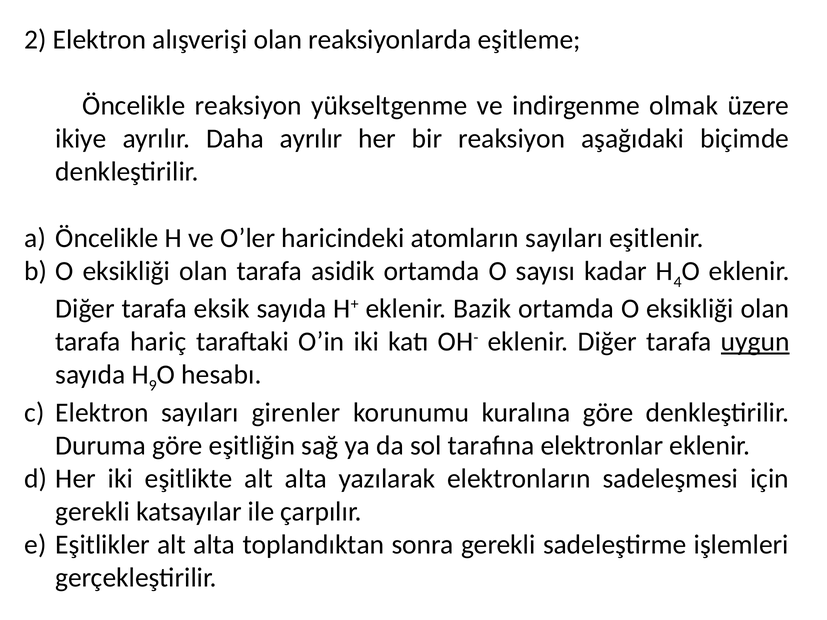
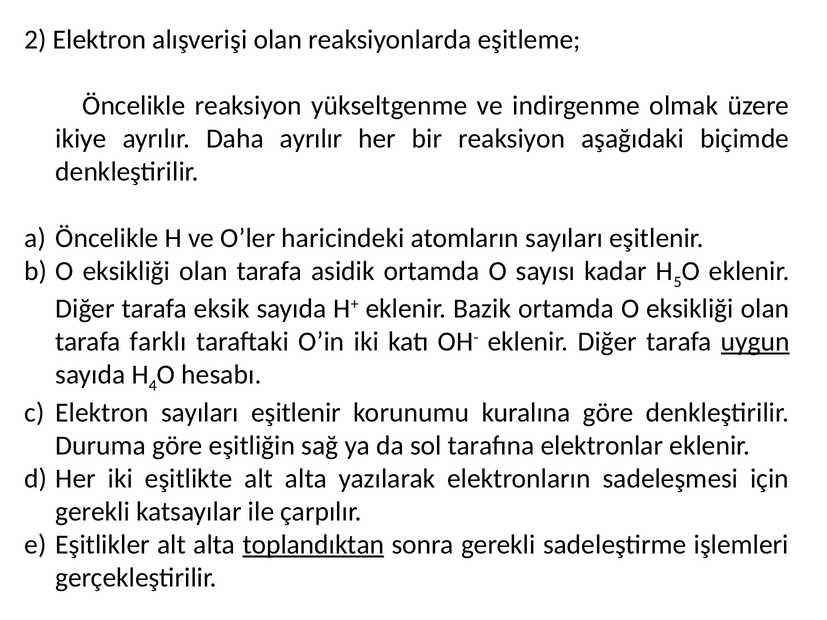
4: 4 -> 5
hariç: hariç -> farklı
9: 9 -> 4
Elektron sayıları girenler: girenler -> eşitlenir
toplandıktan underline: none -> present
